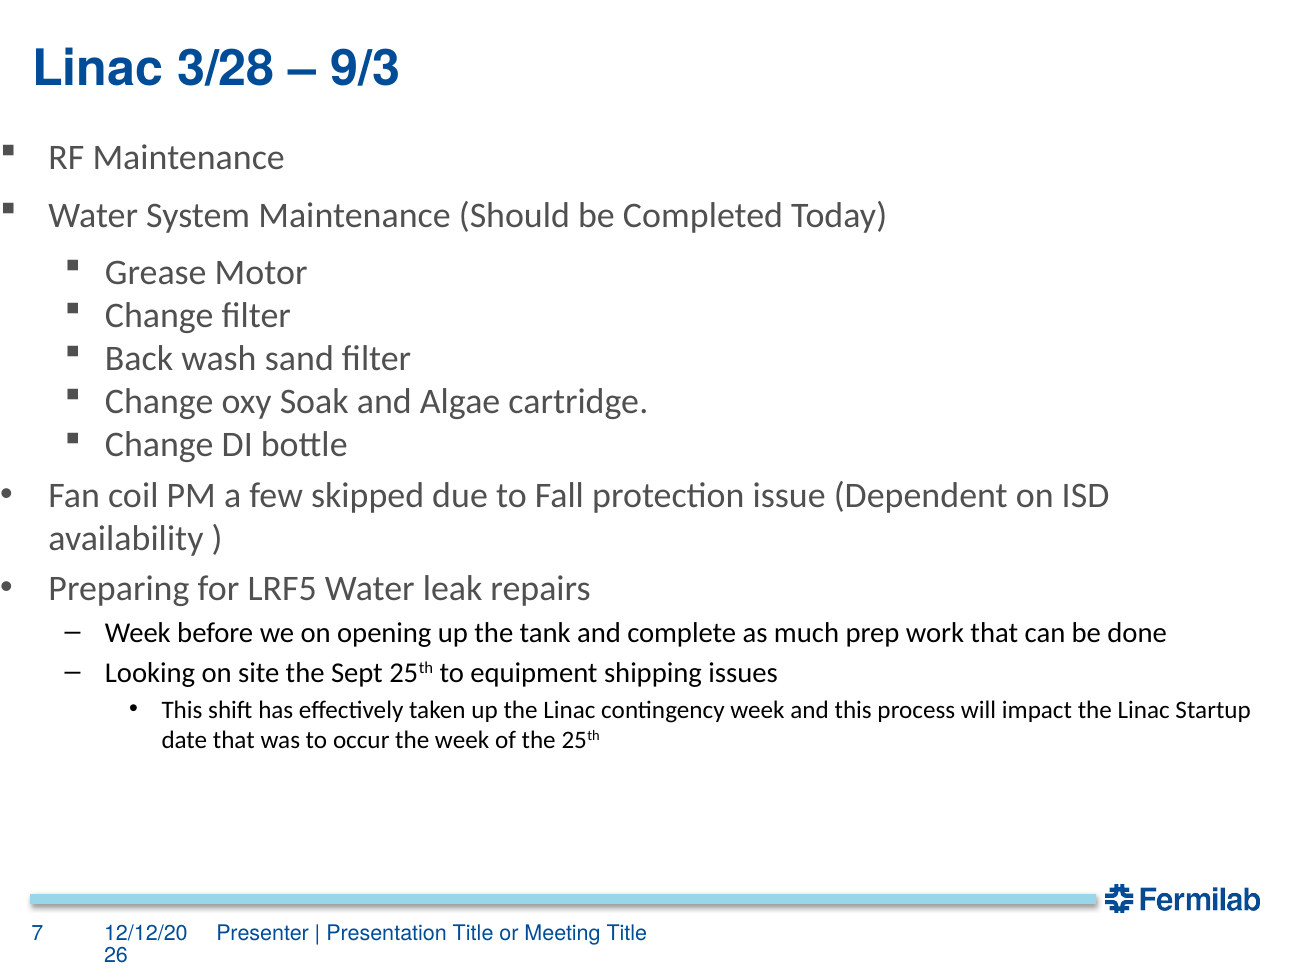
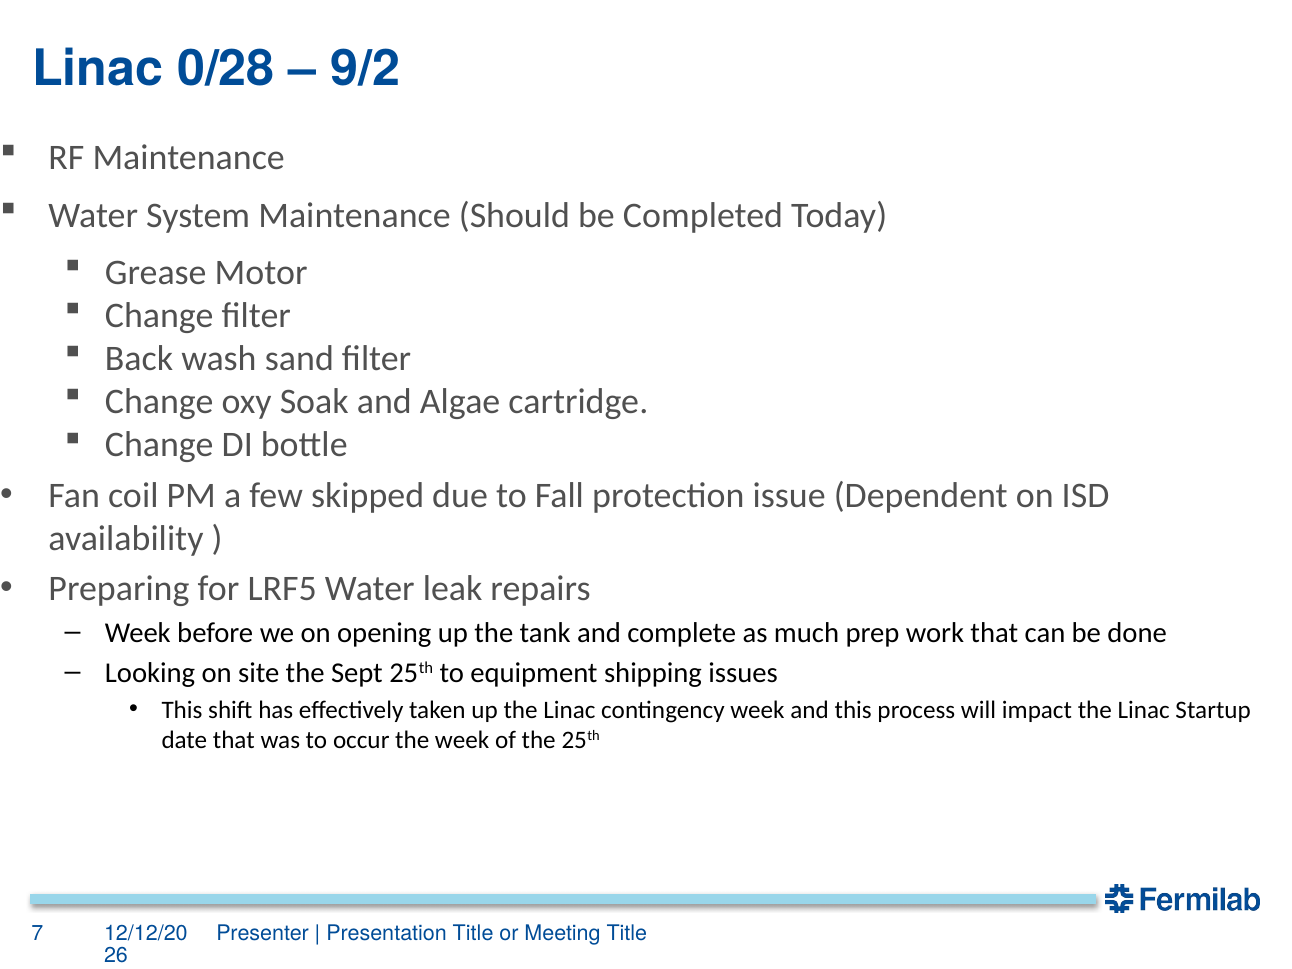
3/28: 3/28 -> 0/28
9/3: 9/3 -> 9/2
